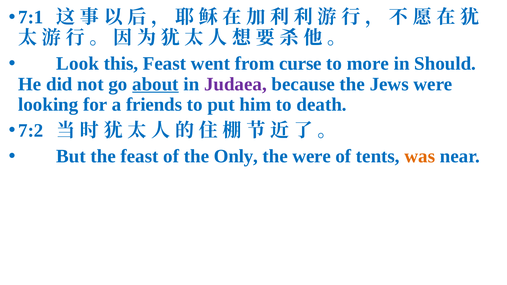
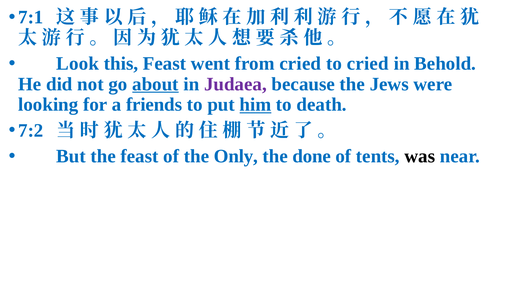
from curse: curse -> cried
to more: more -> cried
Should: Should -> Behold
him underline: none -> present
the were: were -> done
was colour: orange -> black
